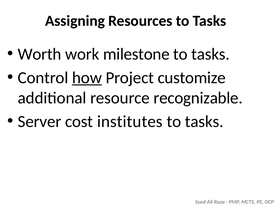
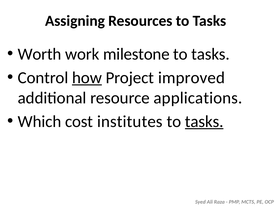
customize: customize -> improved
recognizable: recognizable -> applications
Server: Server -> Which
tasks at (204, 122) underline: none -> present
